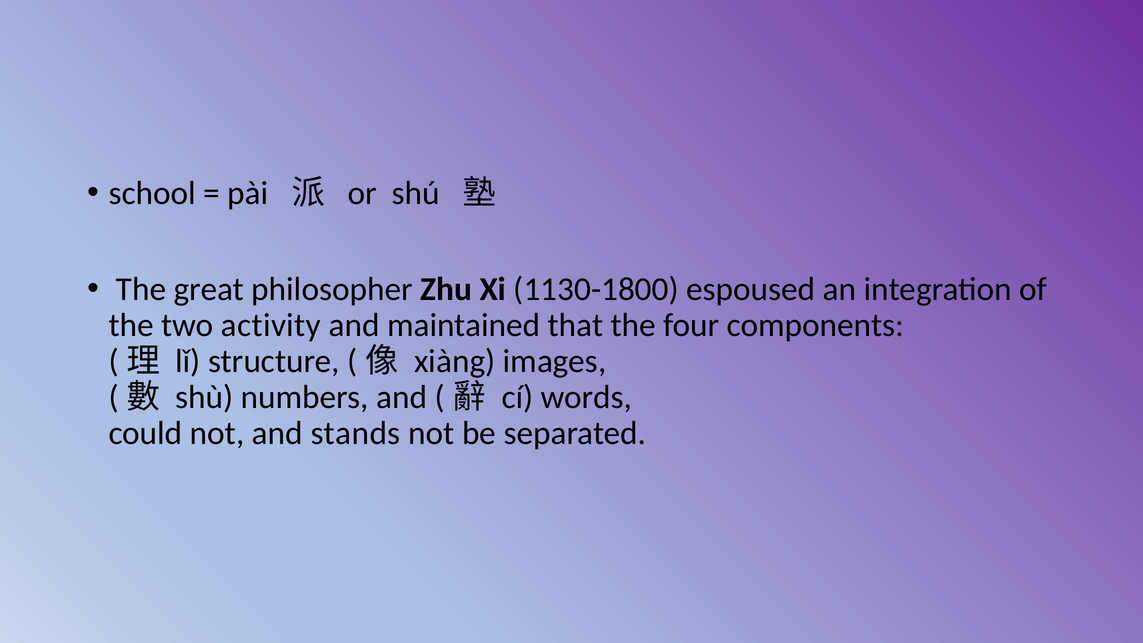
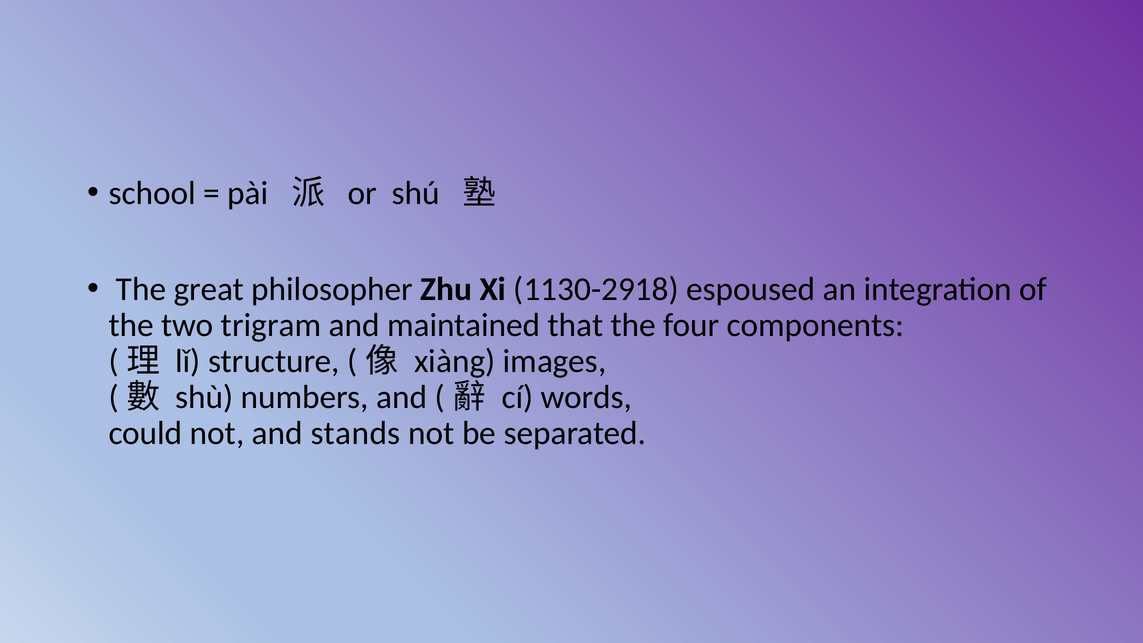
1130-1800: 1130-1800 -> 1130-2918
activity: activity -> trigram
